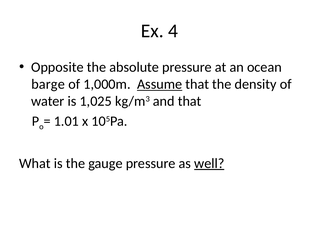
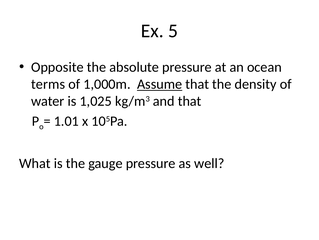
4: 4 -> 5
barge: barge -> terms
well underline: present -> none
